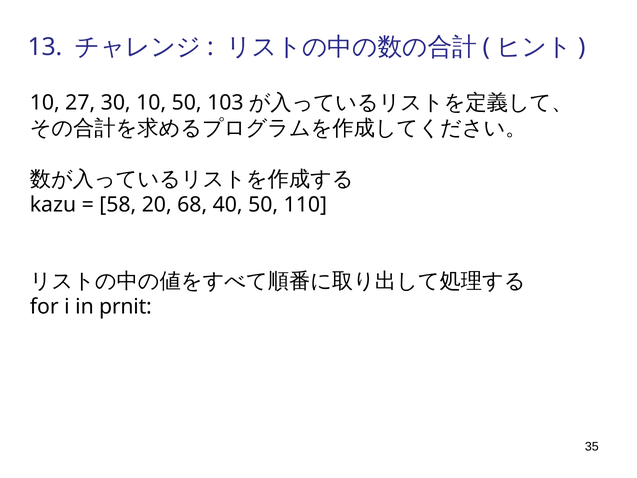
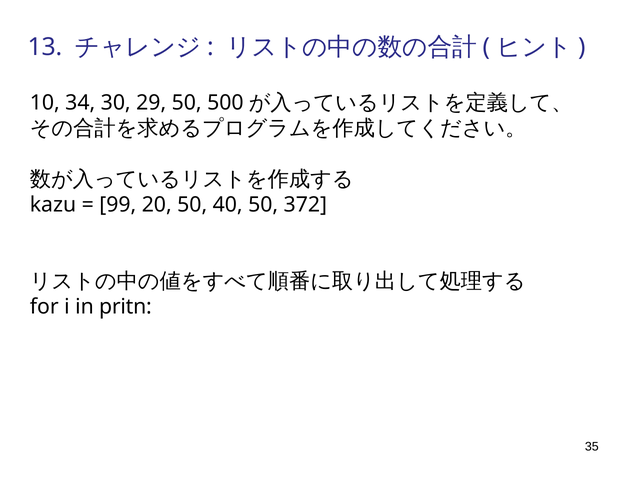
27: 27 -> 34
30 10: 10 -> 29
103: 103 -> 500
58: 58 -> 99
20 68: 68 -> 50
110: 110 -> 372
prnit: prnit -> pritn
